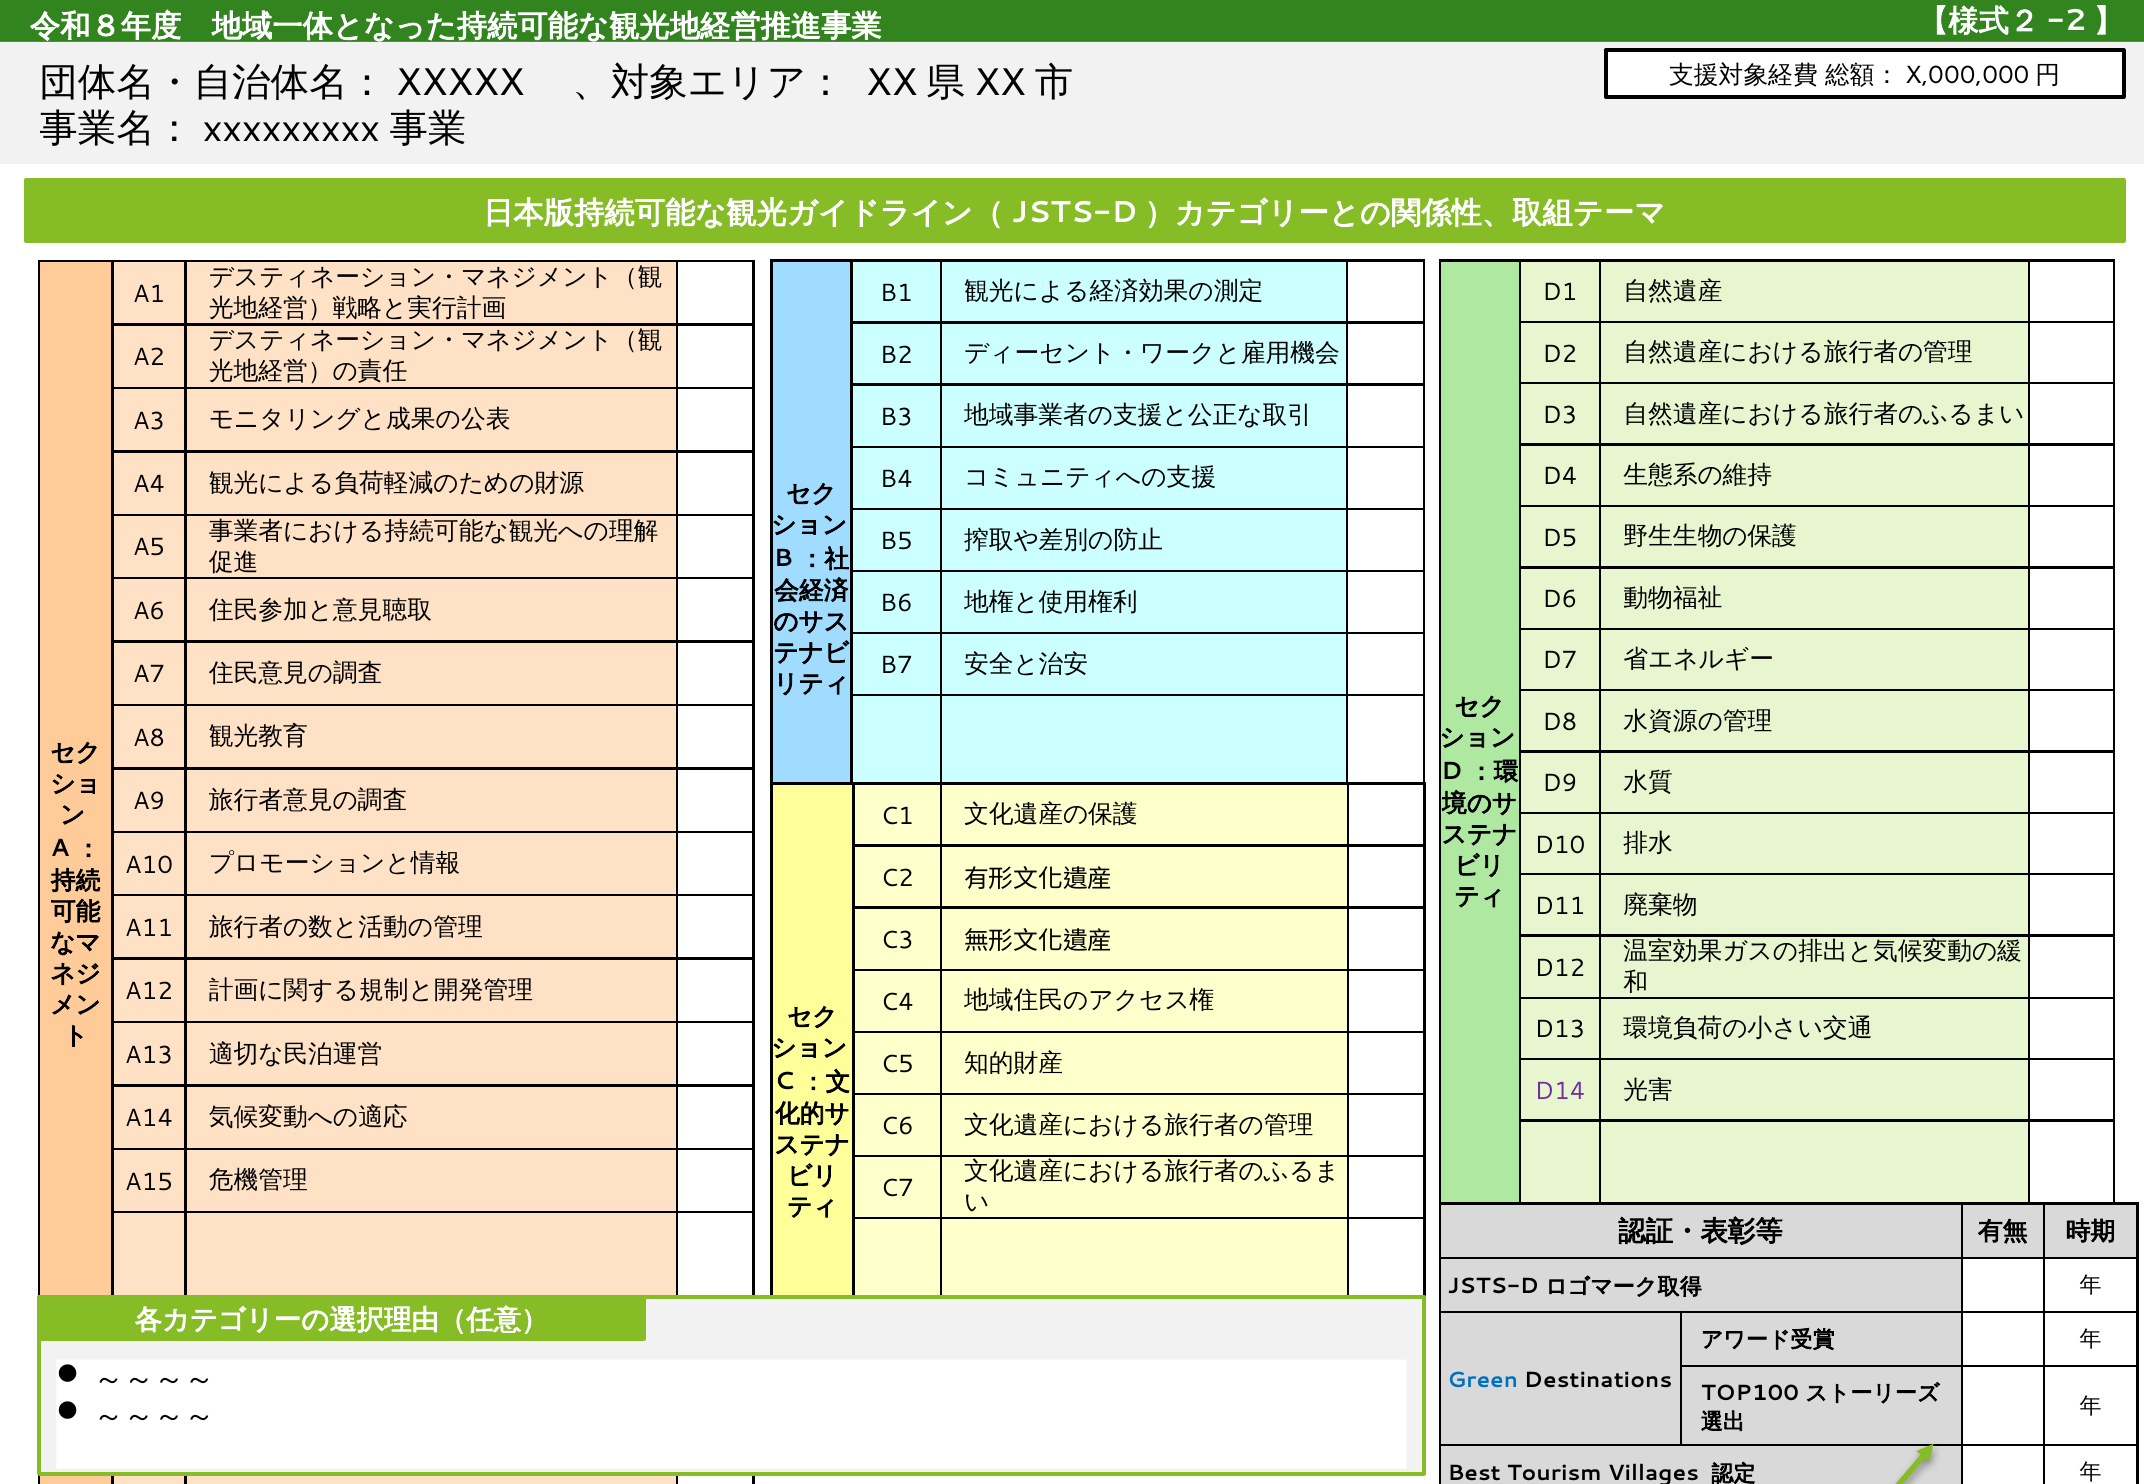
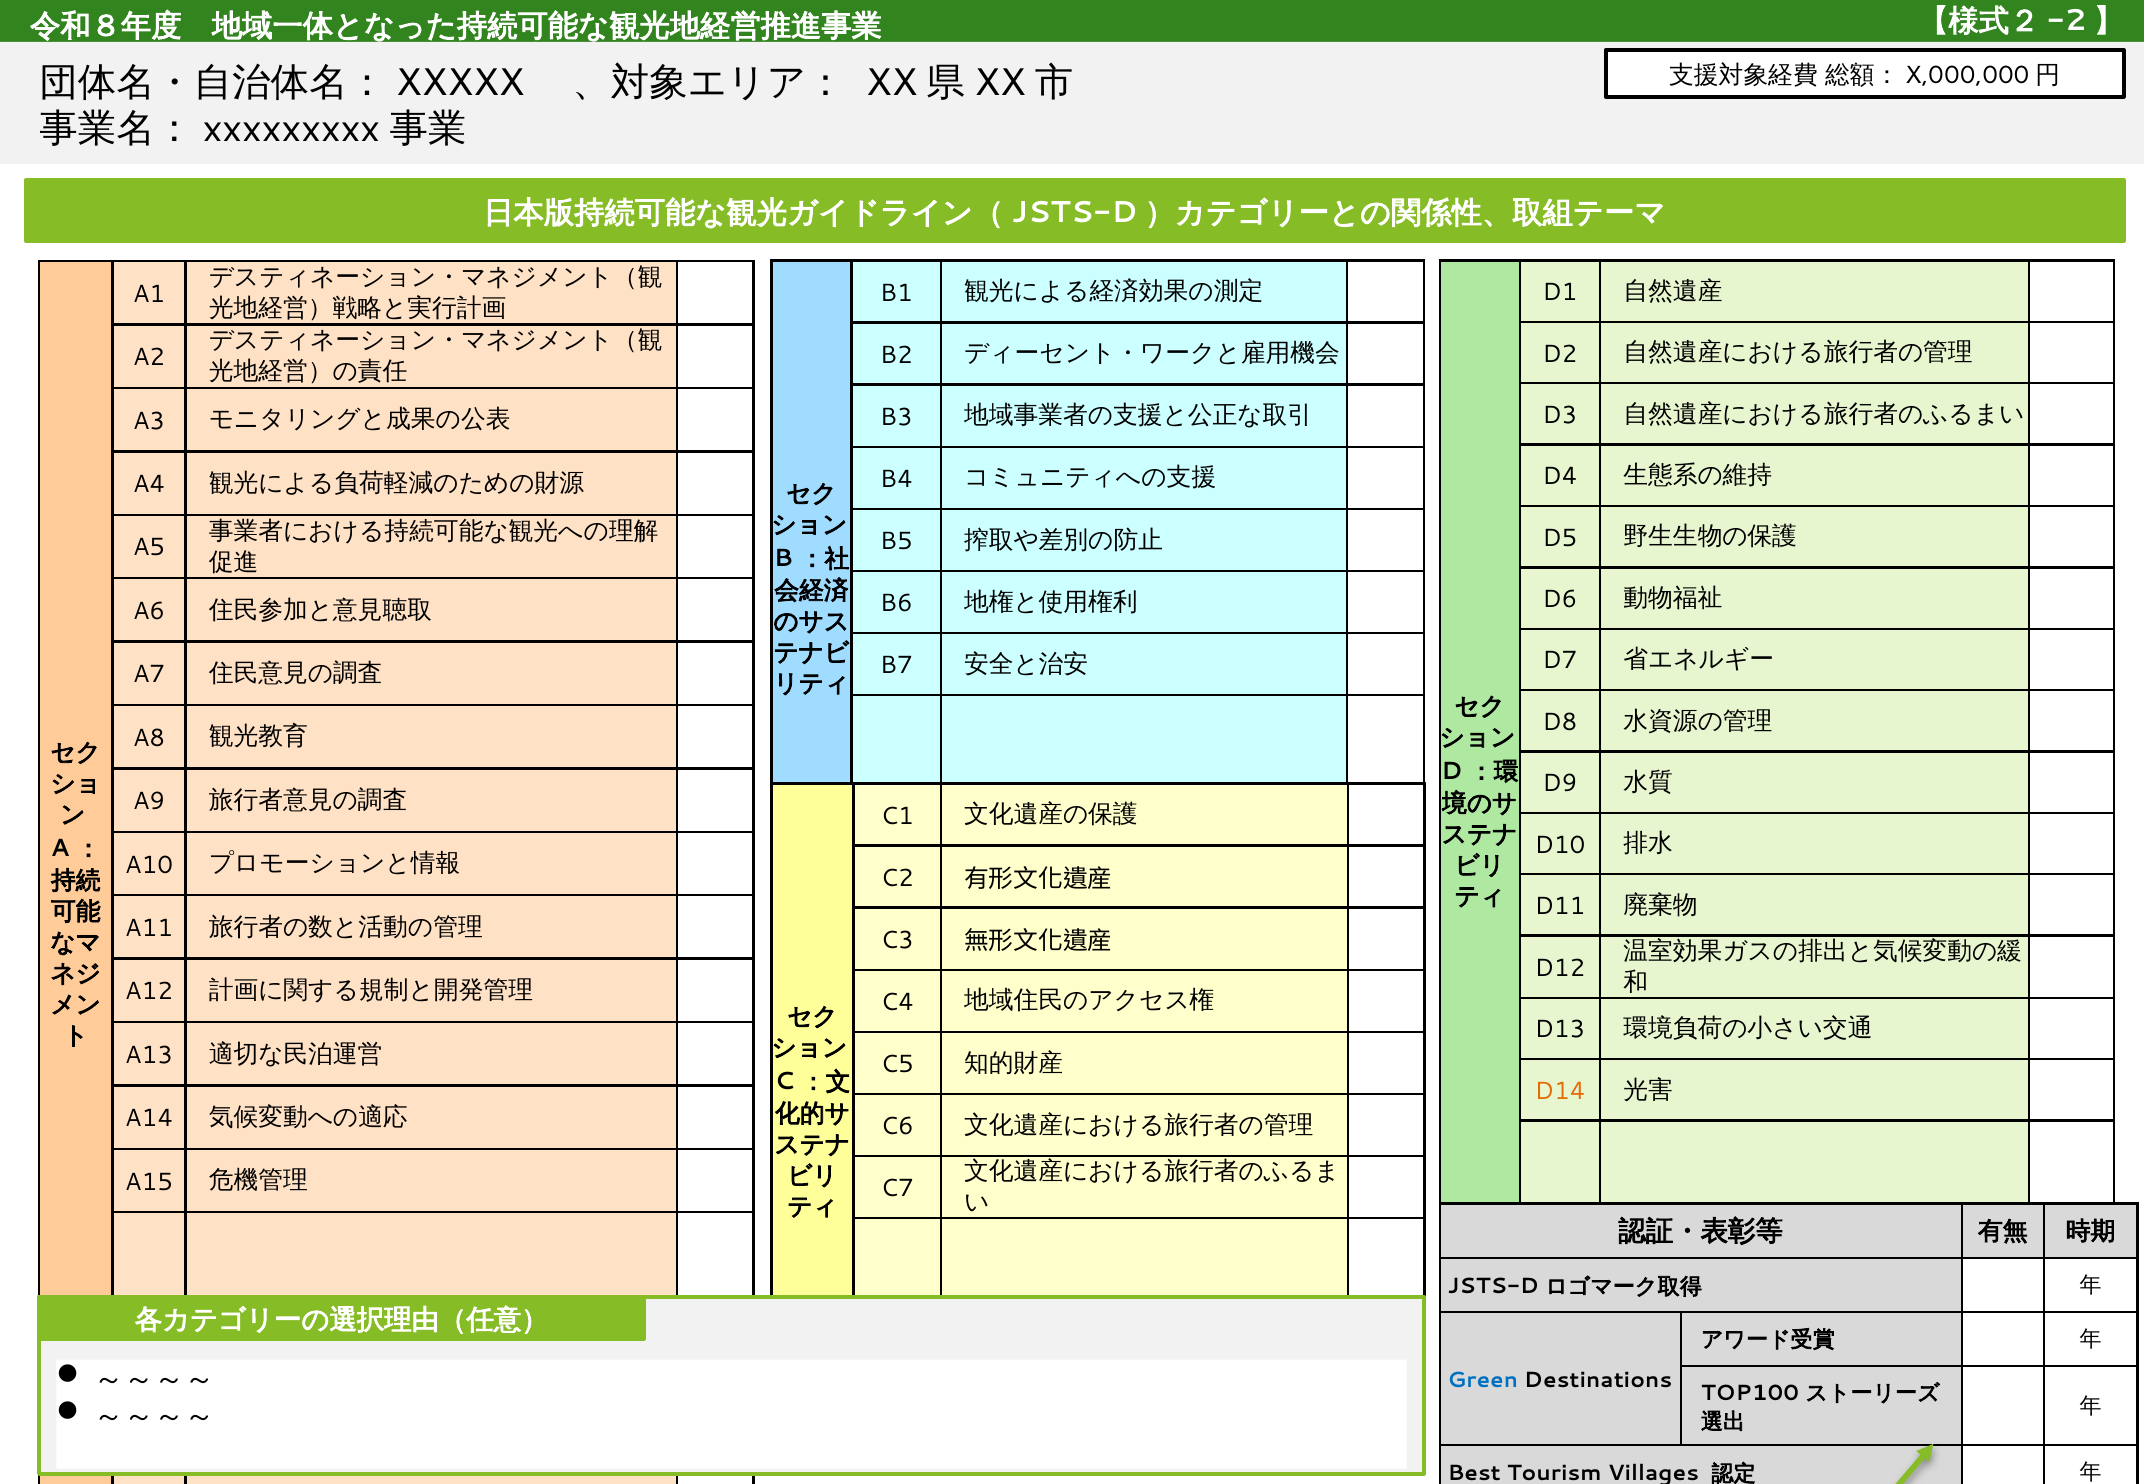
D14 colour: purple -> orange
